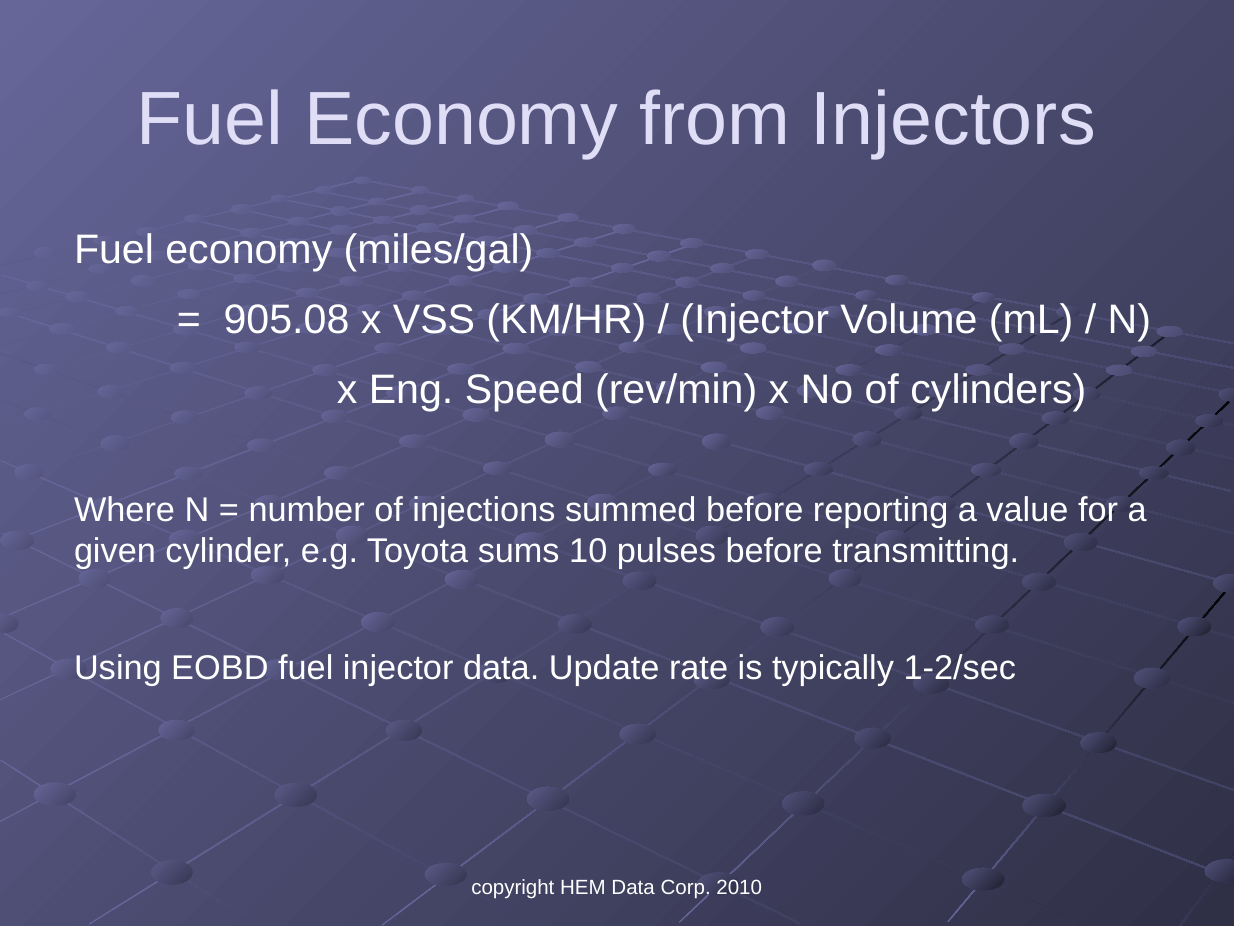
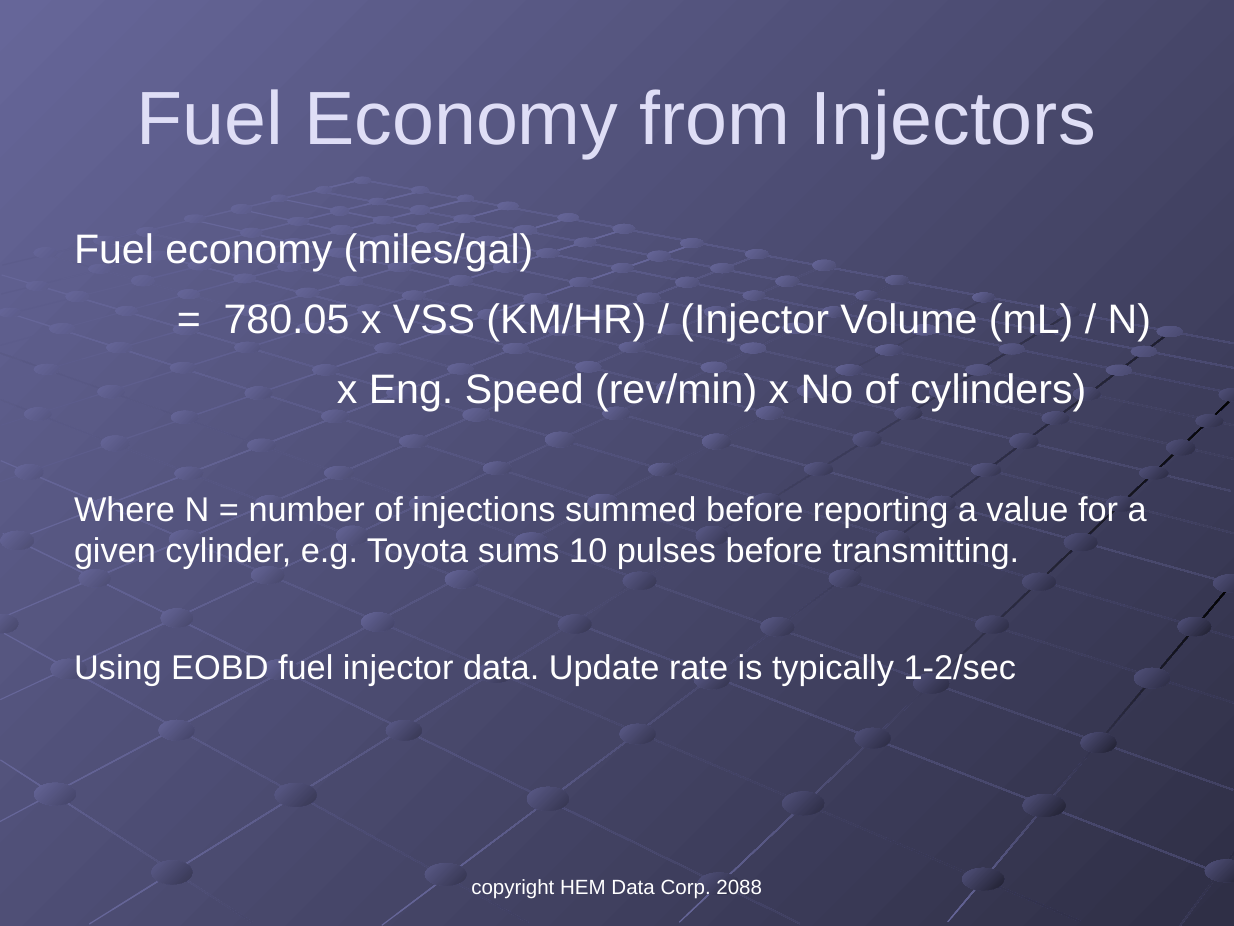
905.08: 905.08 -> 780.05
2010: 2010 -> 2088
